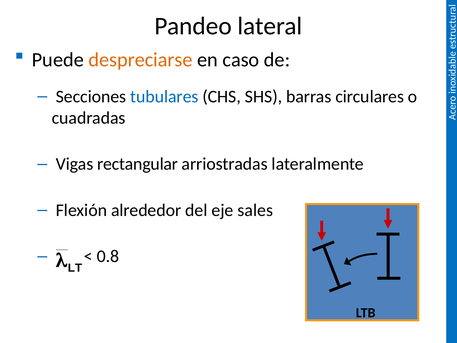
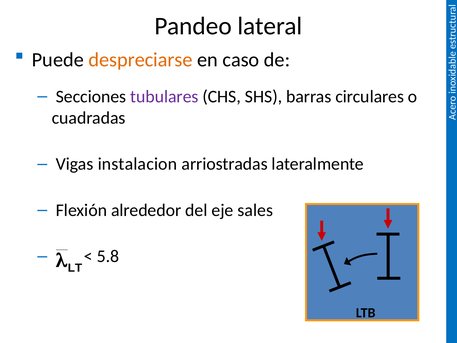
tubulares colour: blue -> purple
rectangular: rectangular -> instalacion
0.8: 0.8 -> 5.8
